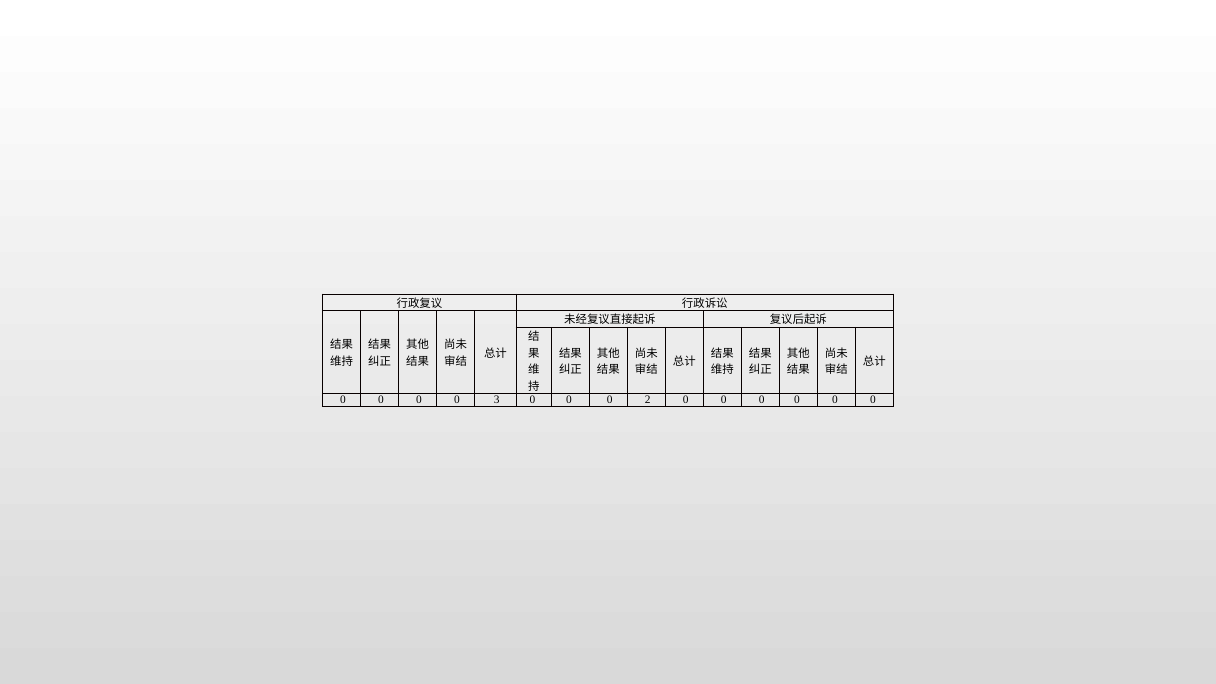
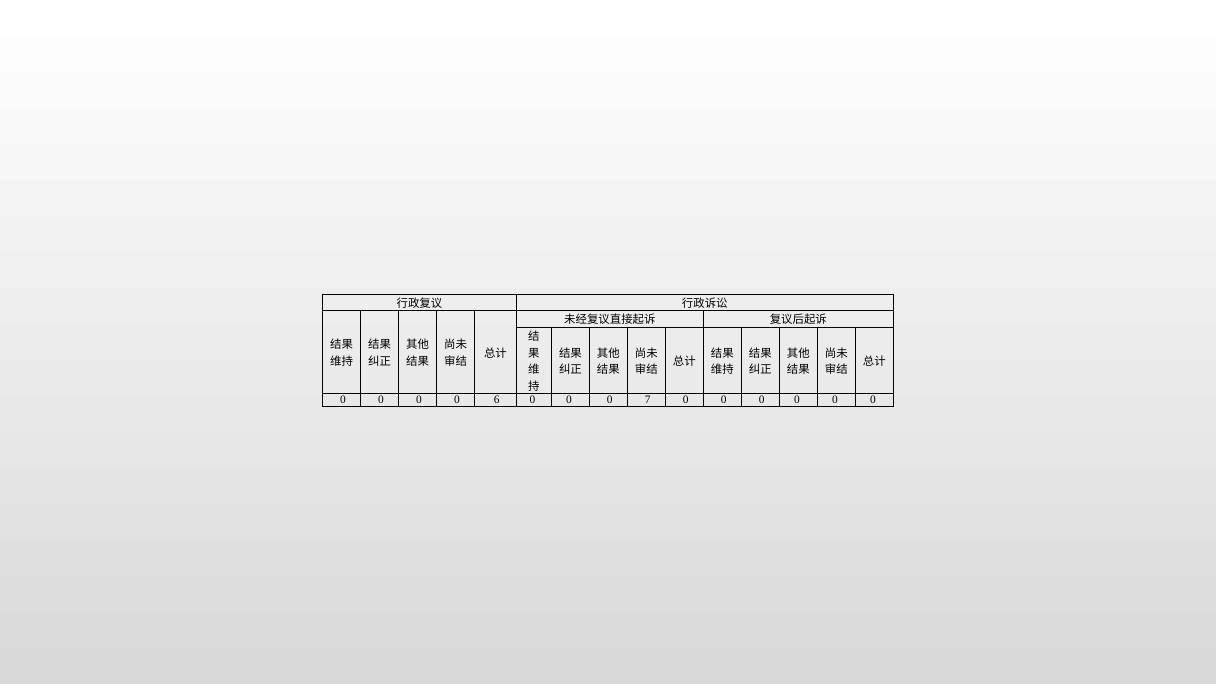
3: 3 -> 6
2: 2 -> 7
